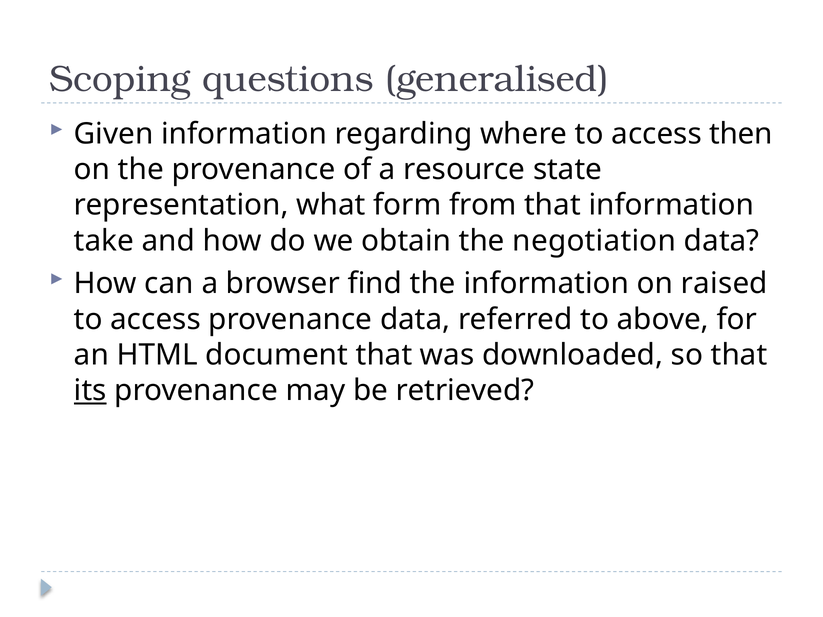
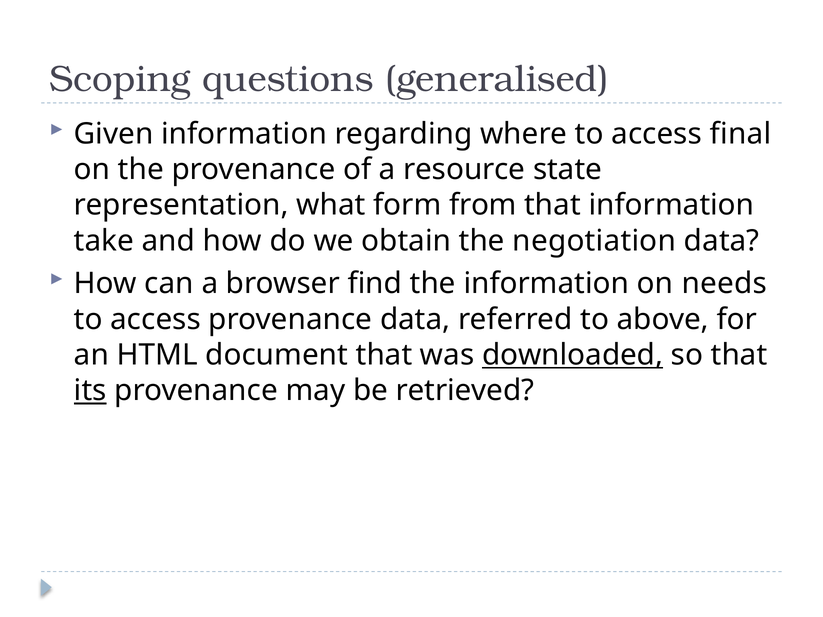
then: then -> final
raised: raised -> needs
downloaded underline: none -> present
